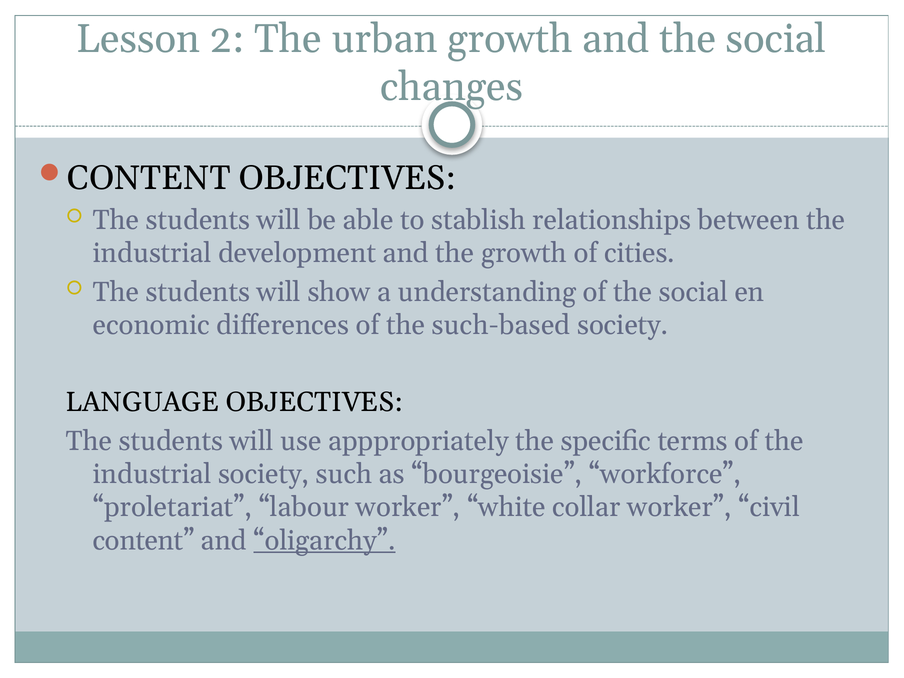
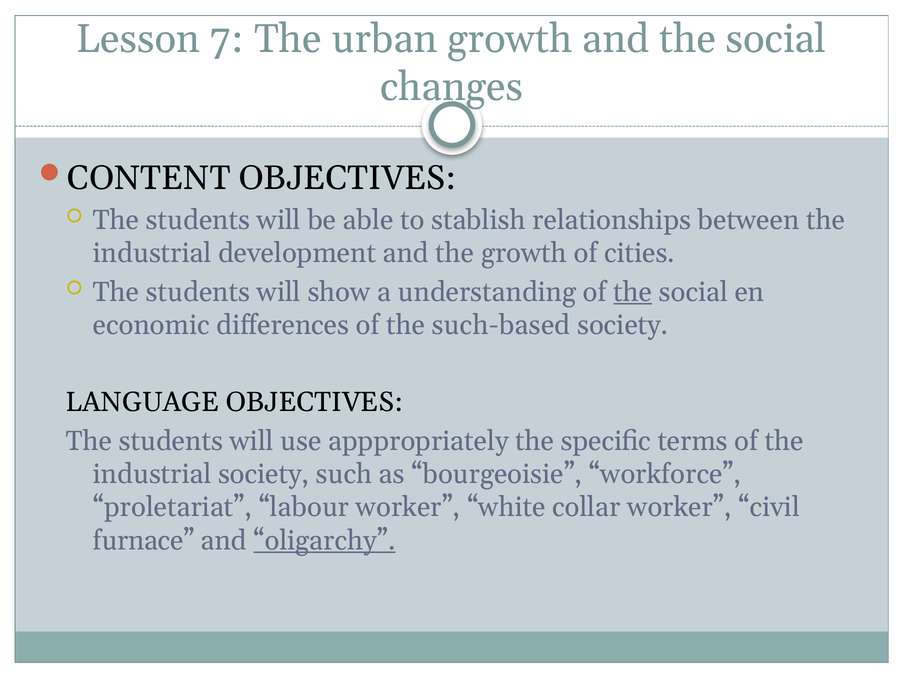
2: 2 -> 7
the at (633, 292) underline: none -> present
content at (144, 540): content -> furnace
